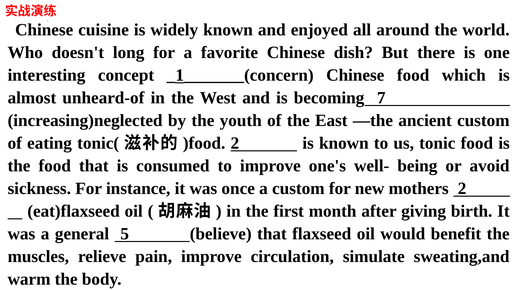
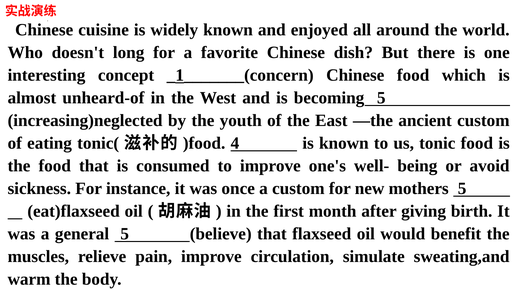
becoming 7: 7 -> 5
2 at (235, 143): 2 -> 4
mothers 2: 2 -> 5
